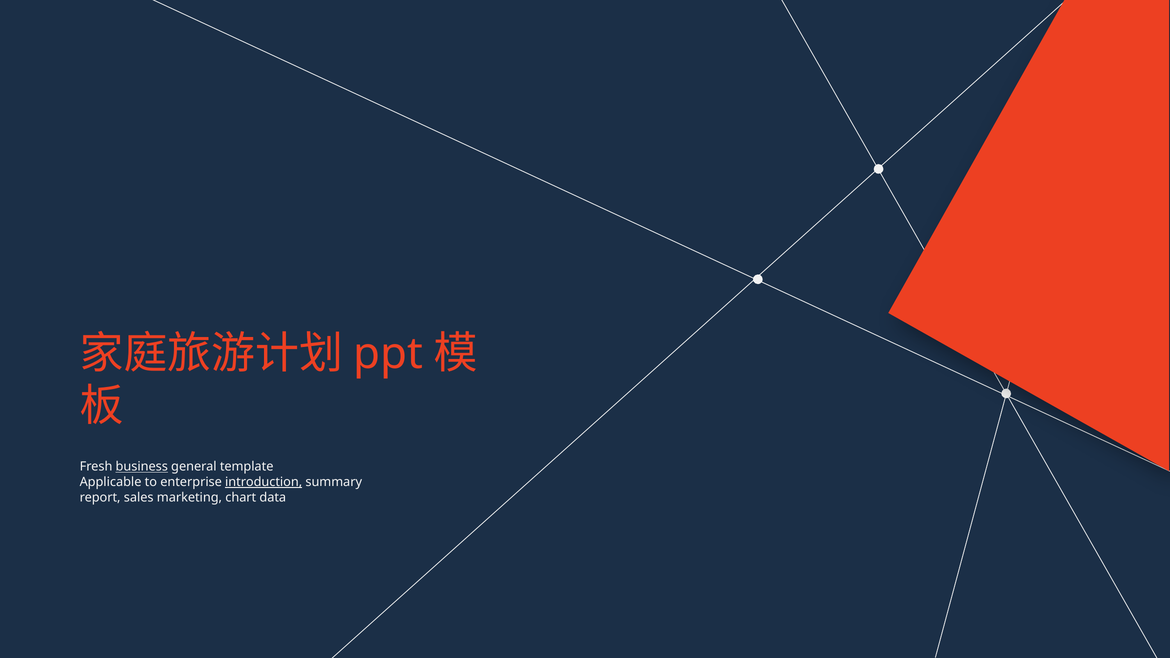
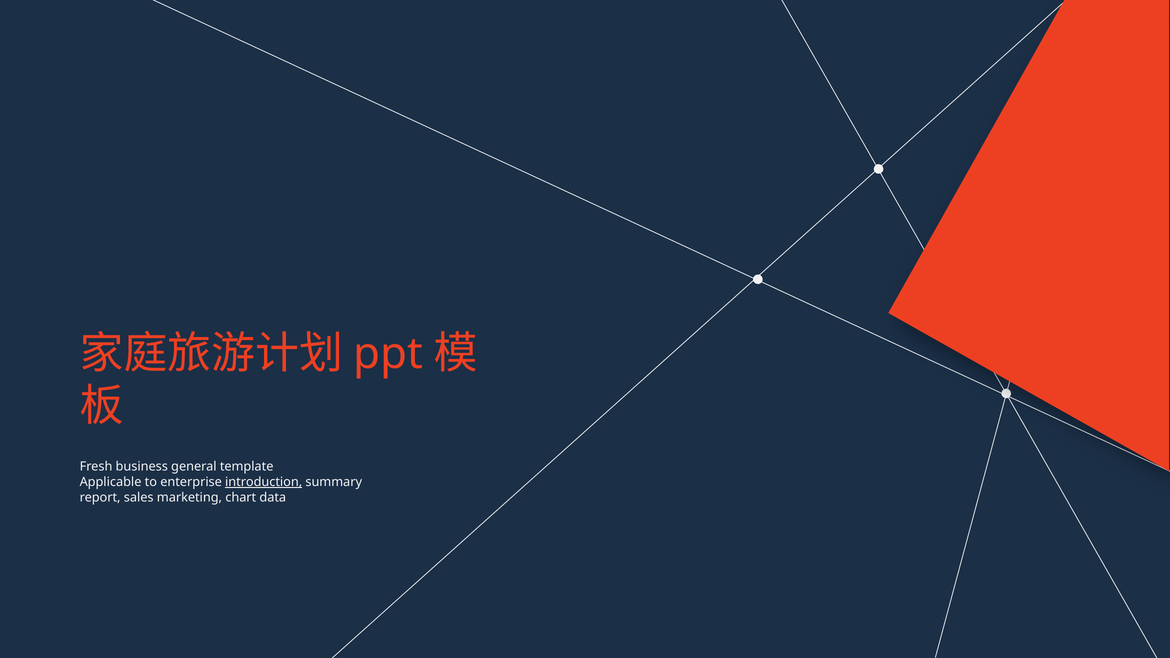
business underline: present -> none
